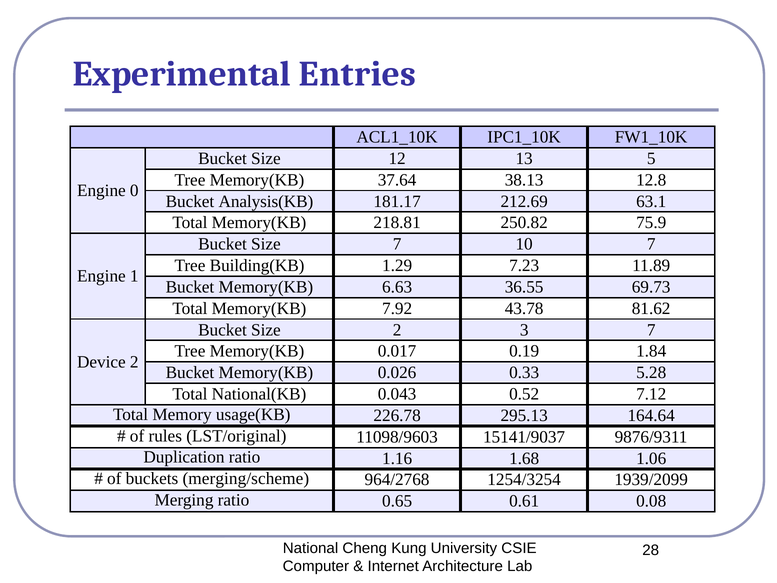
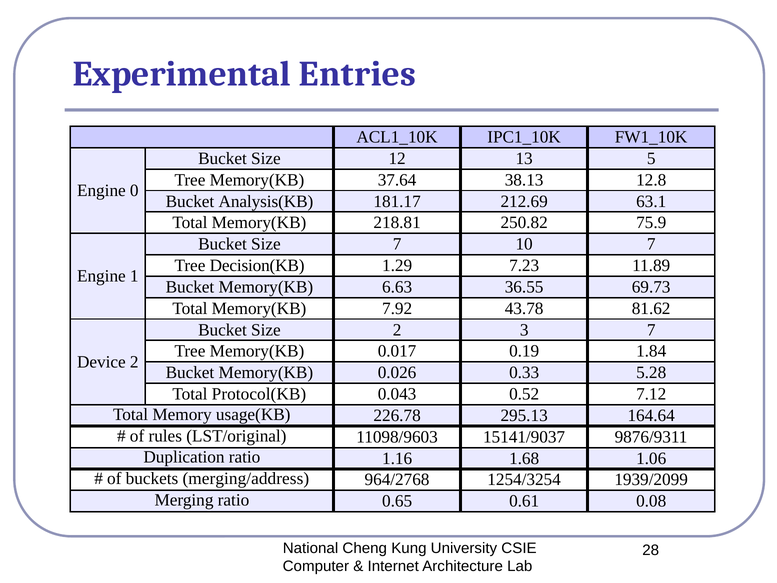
Building(KB: Building(KB -> Decision(KB
National(KB: National(KB -> Protocol(KB
merging/scheme: merging/scheme -> merging/address
